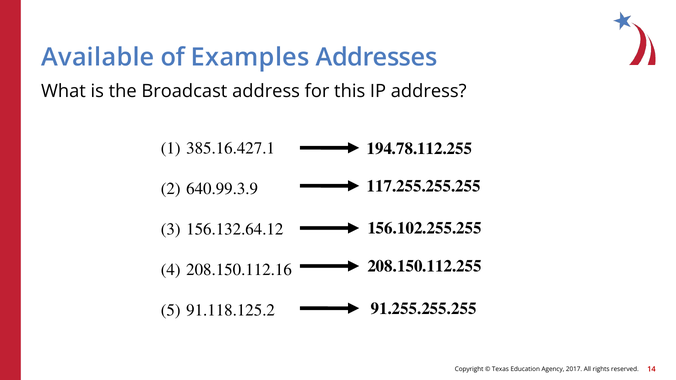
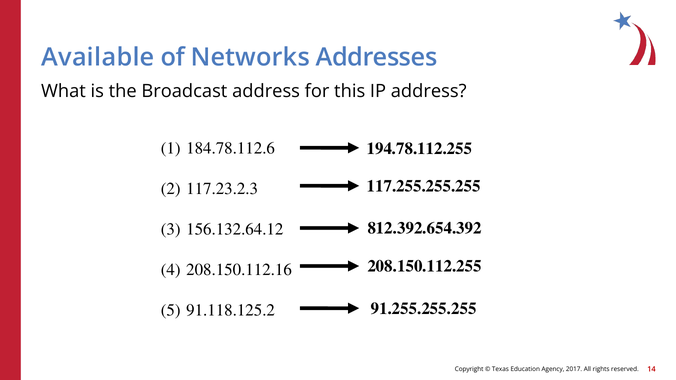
Examples: Examples -> Networks
385.16.427.1: 385.16.427.1 -> 184.78.112.6
640.99.3.9: 640.99.3.9 -> 117.23.2.3
156.102.255.255: 156.102.255.255 -> 812.392.654.392
